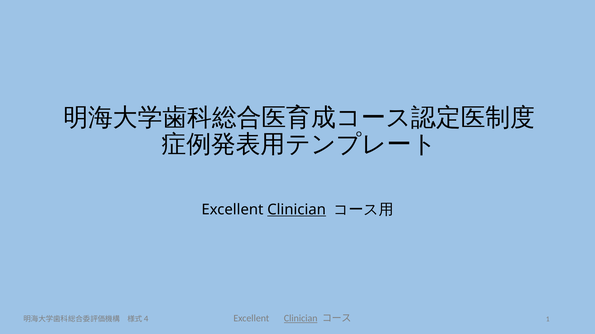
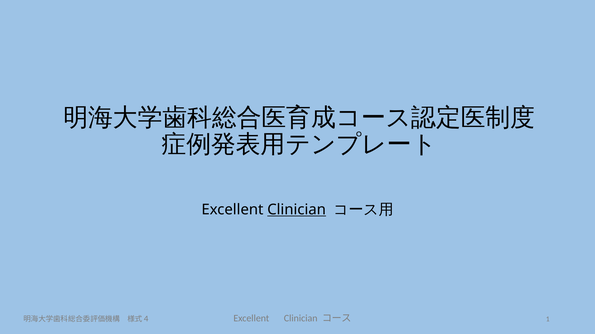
Clinician at (301, 319) underline: present -> none
